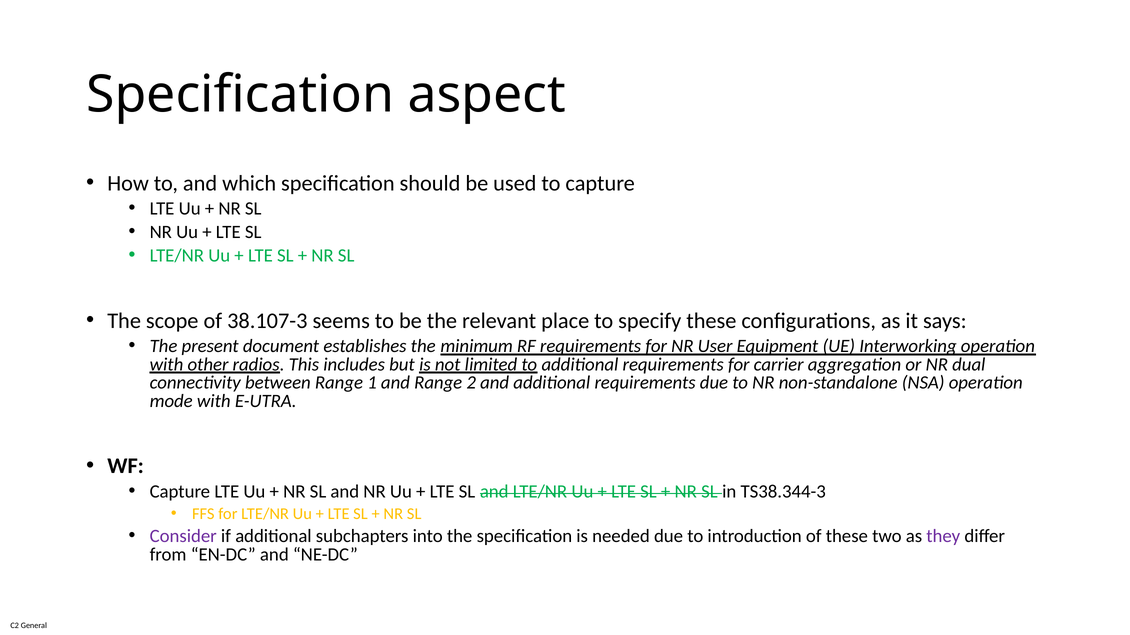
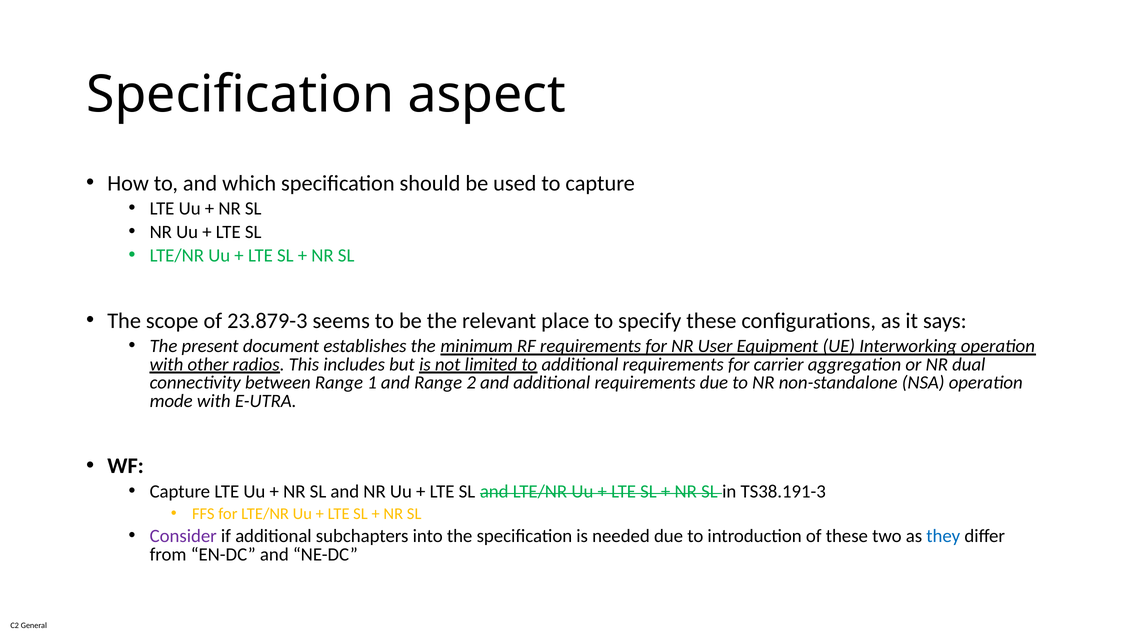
38.107-3: 38.107-3 -> 23.879-3
TS38.344-3: TS38.344-3 -> TS38.191-3
they colour: purple -> blue
